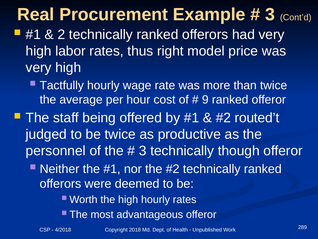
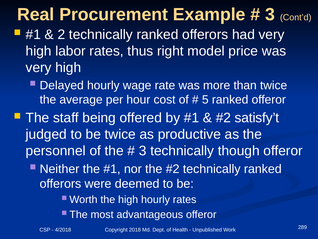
Tactfully: Tactfully -> Delayed
9: 9 -> 5
routed’t: routed’t -> satisfy’t
